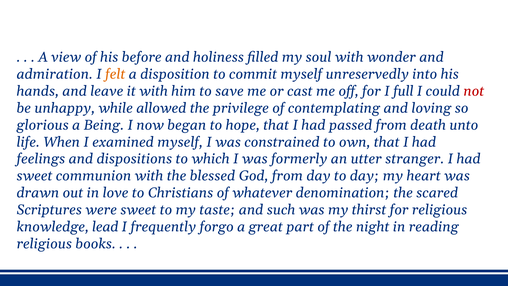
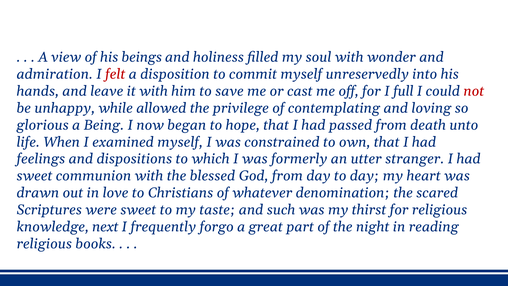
before: before -> beings
felt colour: orange -> red
lead: lead -> next
